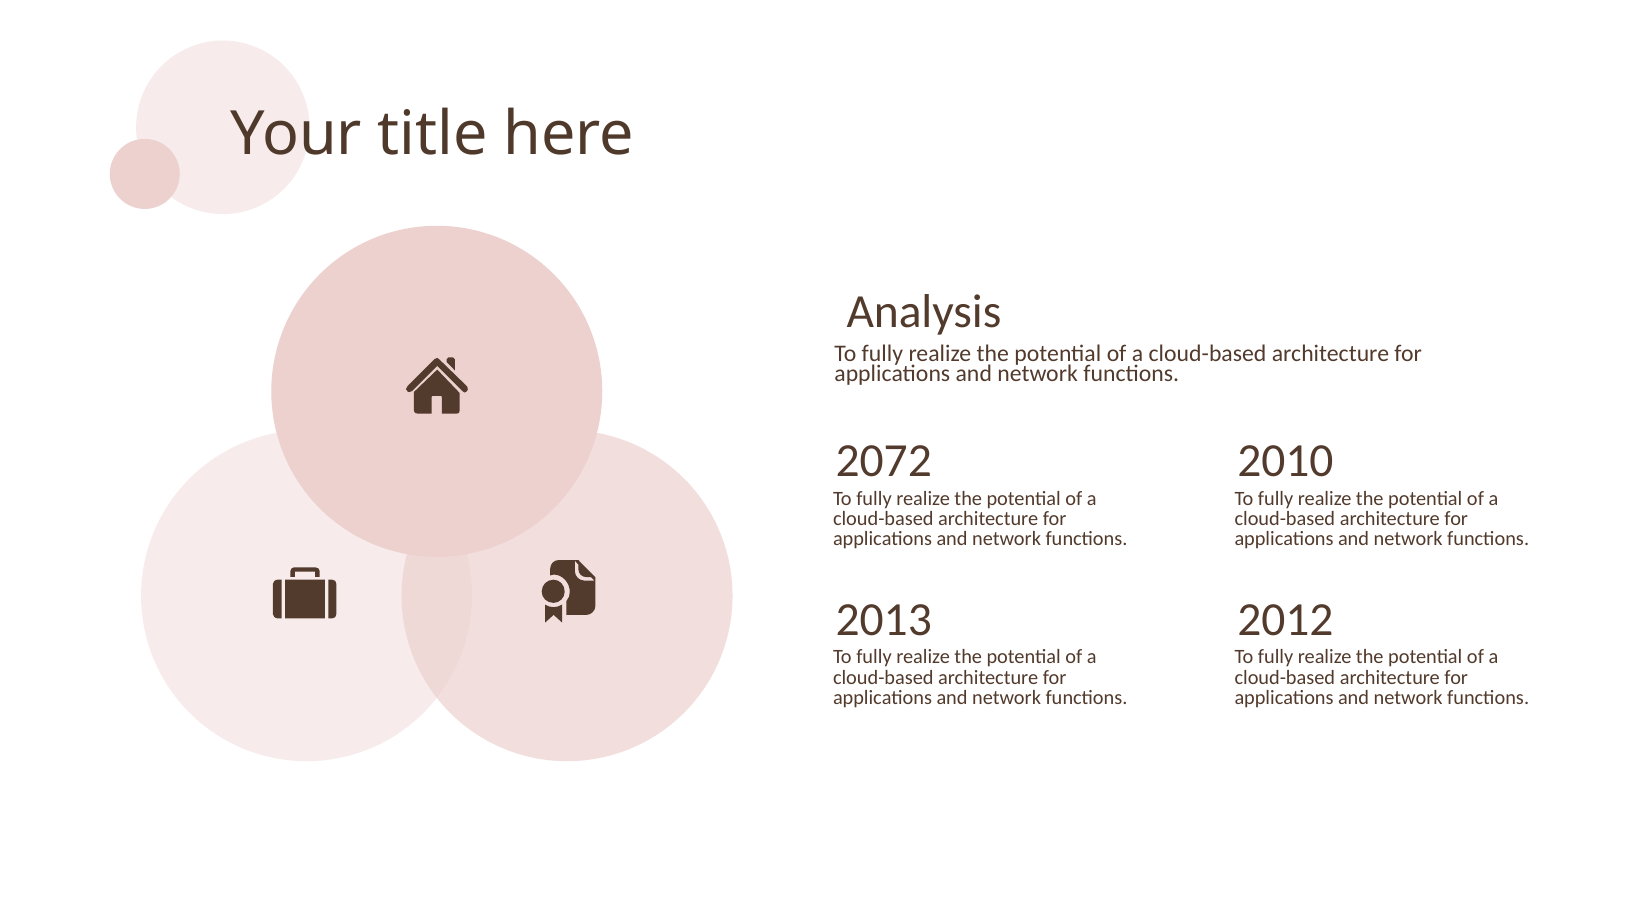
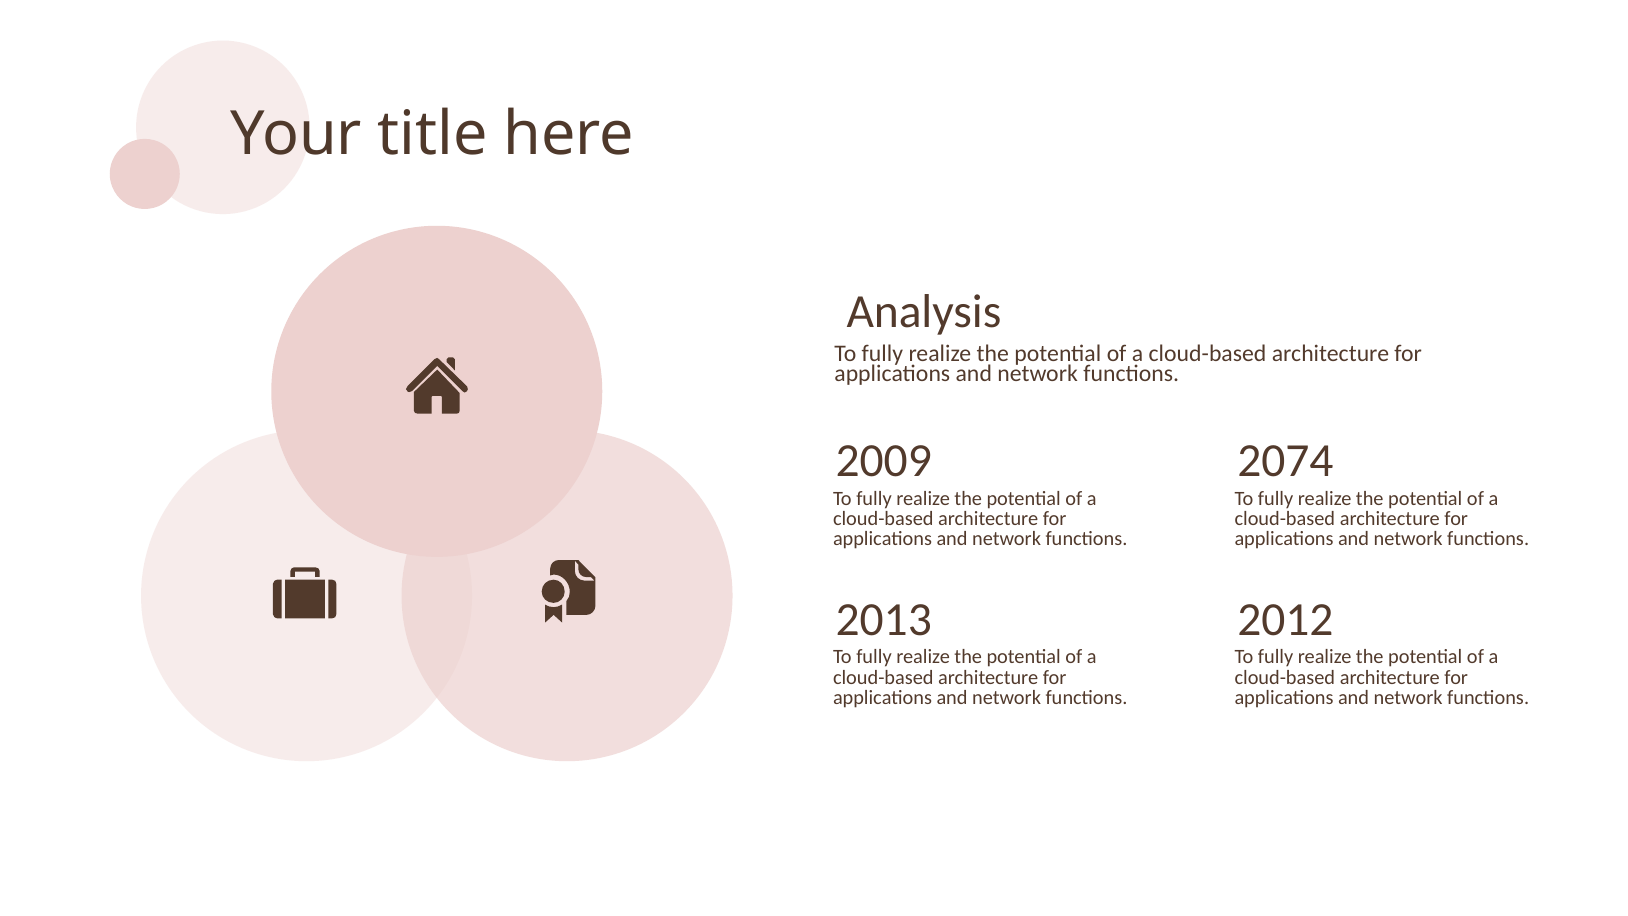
2072: 2072 -> 2009
2010: 2010 -> 2074
